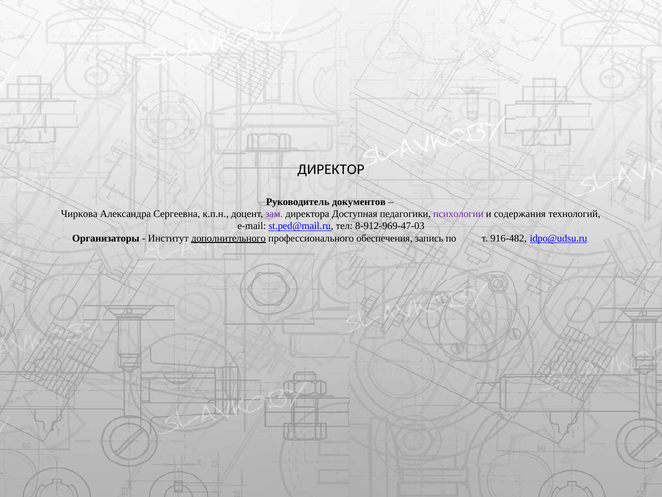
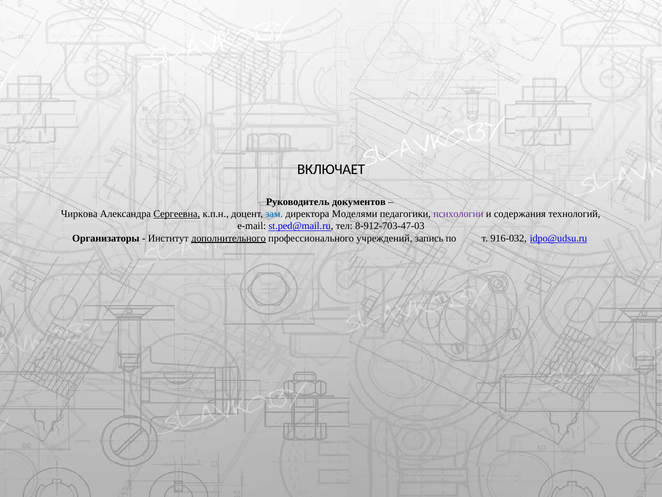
ДИРЕКТОР: ДИРЕКТОР -> ВКЛЮЧАЕТ
Сергеевна underline: none -> present
зам colour: purple -> blue
Доступная: Доступная -> Моделями
8-912-969-47-03: 8-912-969-47-03 -> 8-912-703-47-03
обеспечения: обеспечения -> учреждений
916-482: 916-482 -> 916-032
